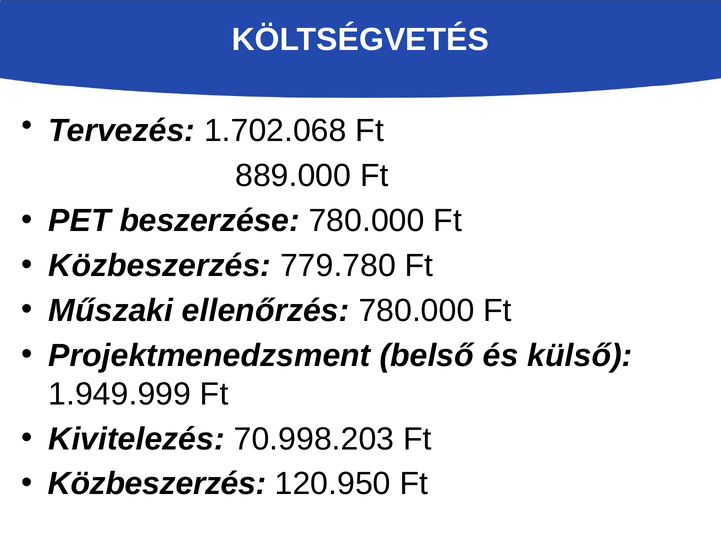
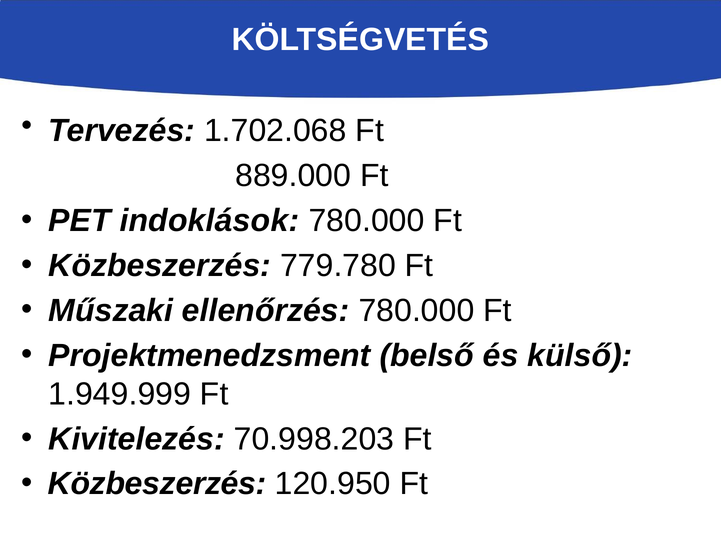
beszerzése: beszerzése -> indoklások
